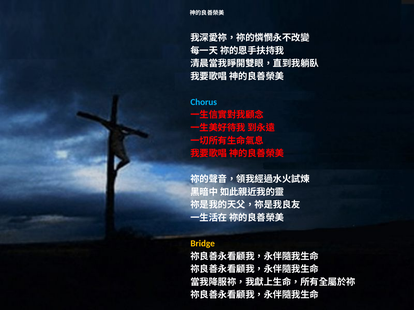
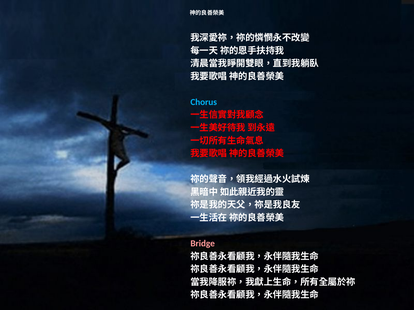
Bridge colour: yellow -> pink
